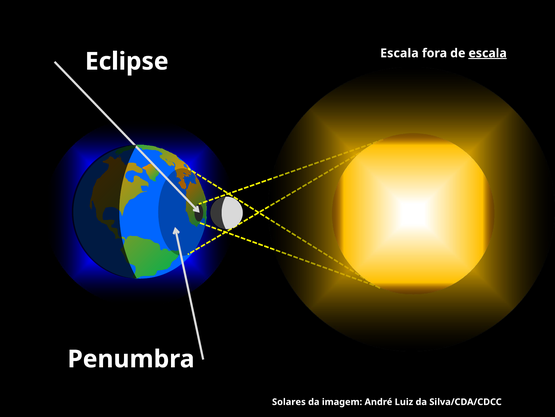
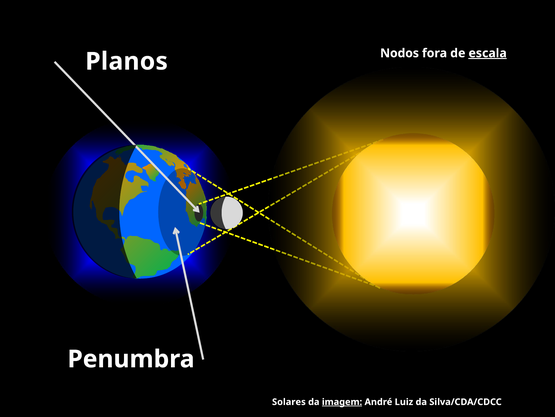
Escala at (399, 53): Escala -> Nodos
Eclipse: Eclipse -> Planos
imagem underline: none -> present
